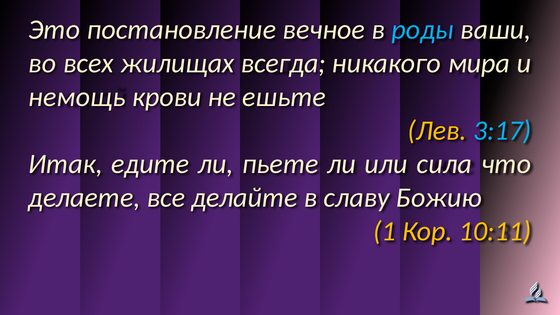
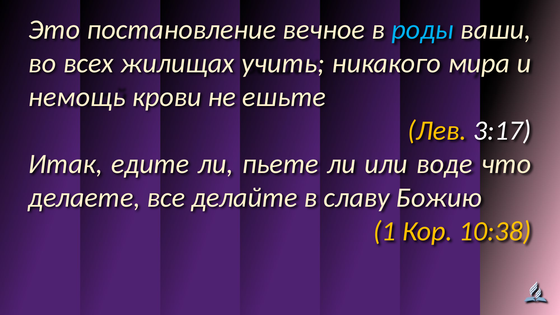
всегда: всегда -> учить
3:17 colour: light blue -> white
сила: сила -> воде
10:11: 10:11 -> 10:38
